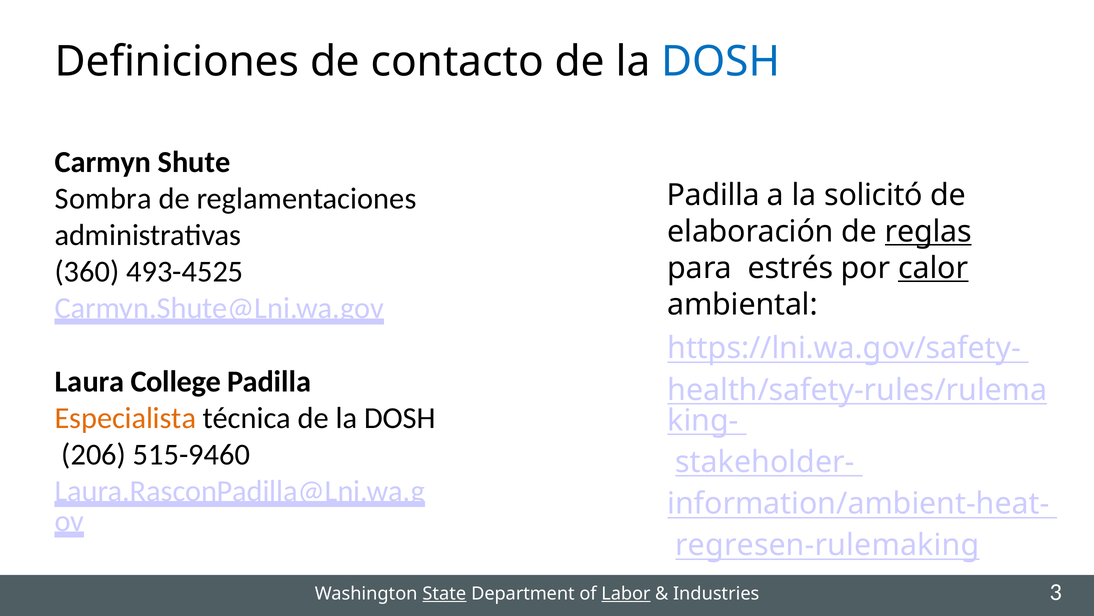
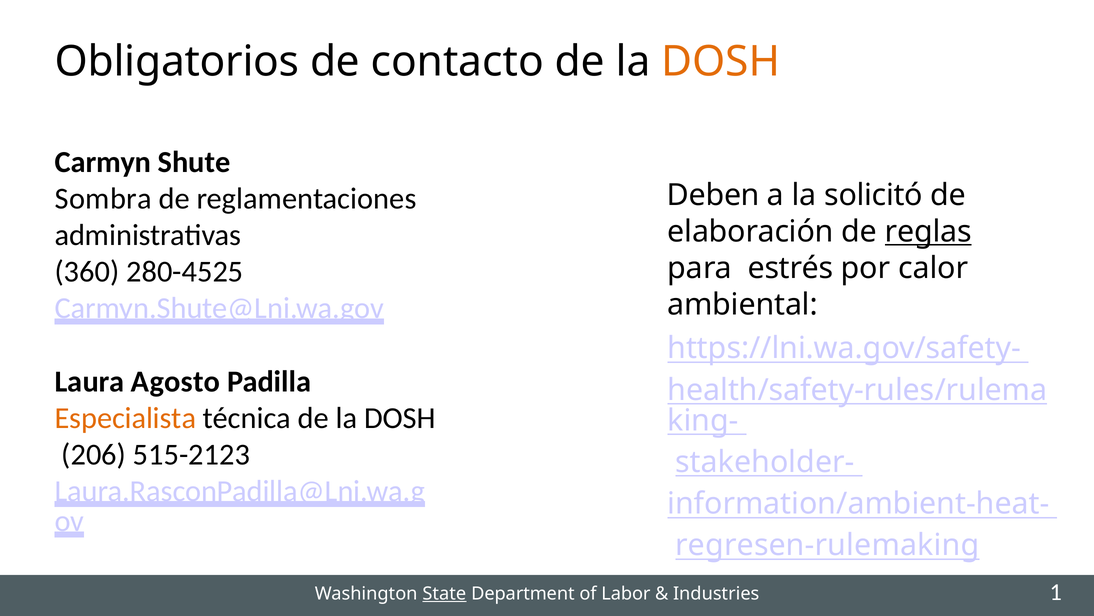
Definiciones: Definiciones -> Obligatorios
DOSH at (721, 62) colour: blue -> orange
Padilla at (713, 195): Padilla -> Deben
493-4525: 493-4525 -> 280-4525
calor underline: present -> none
College: College -> Agosto
515-9460: 515-9460 -> 515-2123
Labor underline: present -> none
3: 3 -> 1
